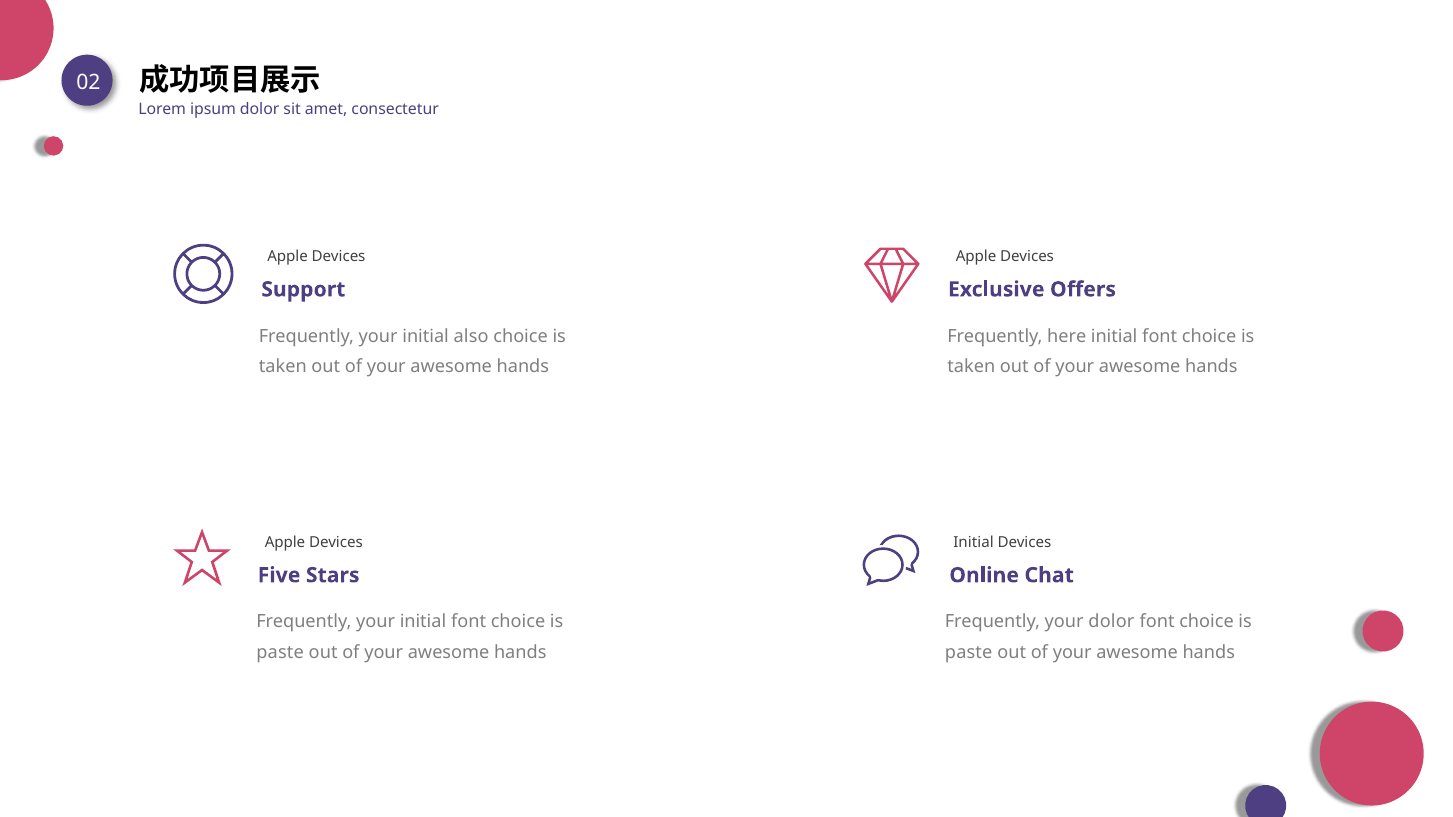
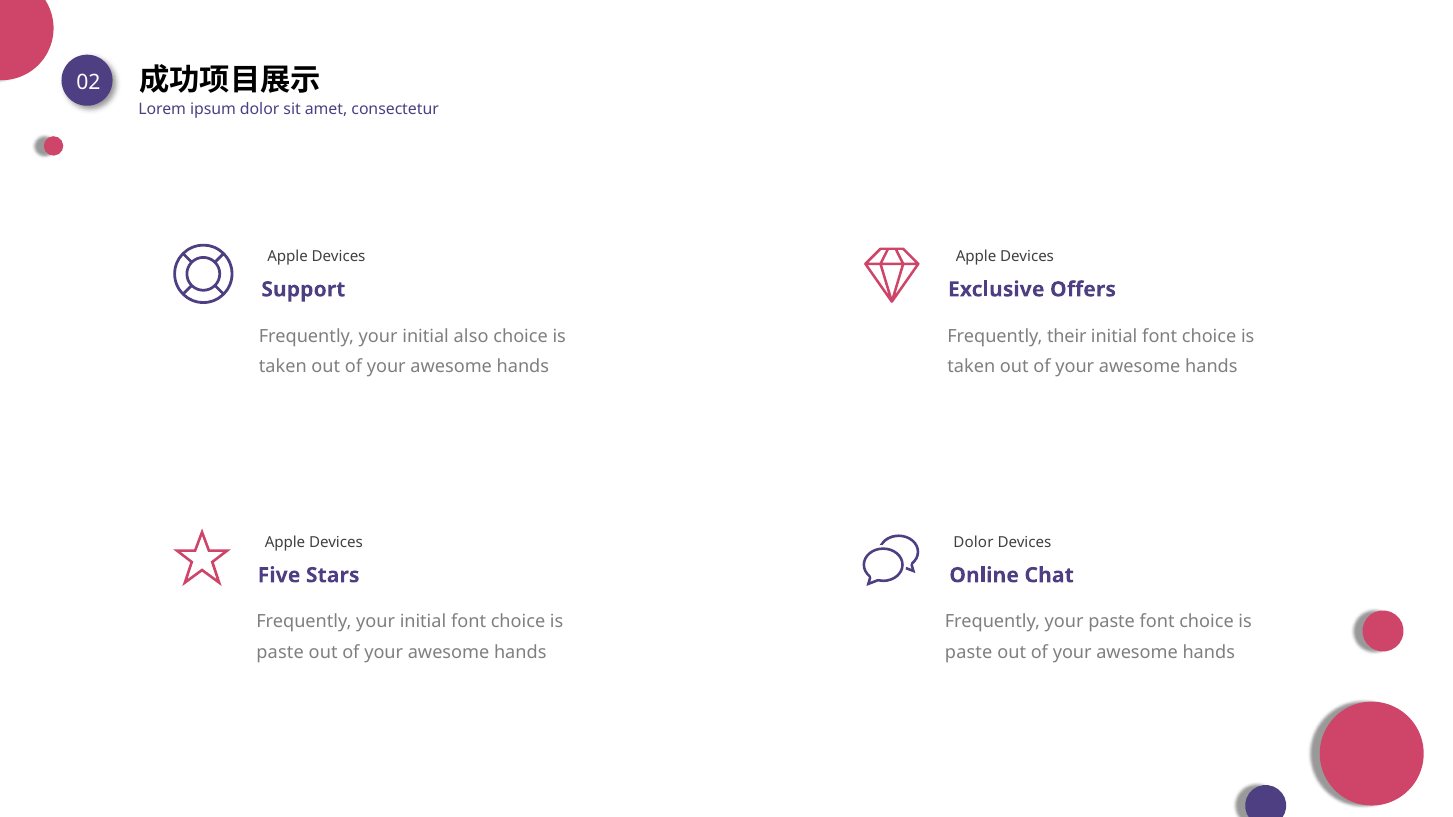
here: here -> their
Initial at (973, 543): Initial -> Dolor
your dolor: dolor -> paste
